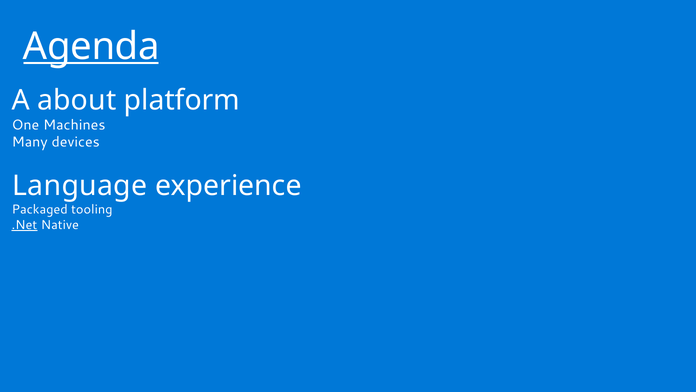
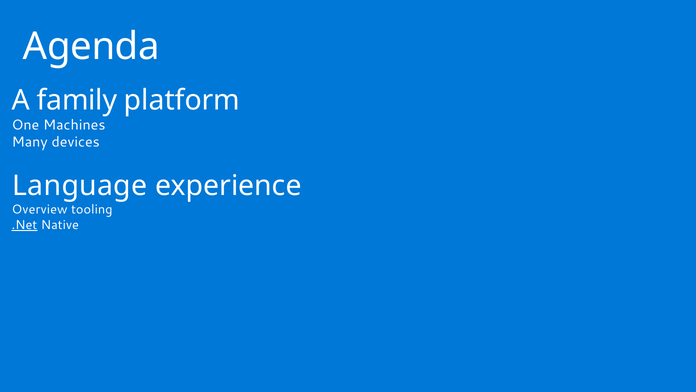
Agenda underline: present -> none
about: about -> family
Packaged: Packaged -> Overview
